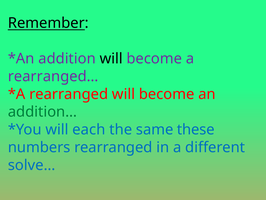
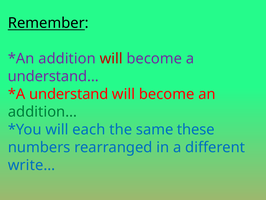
will at (111, 58) colour: black -> red
rearranged…: rearranged… -> understand…
rearranged at (69, 94): rearranged -> understand
solve…: solve… -> write…
